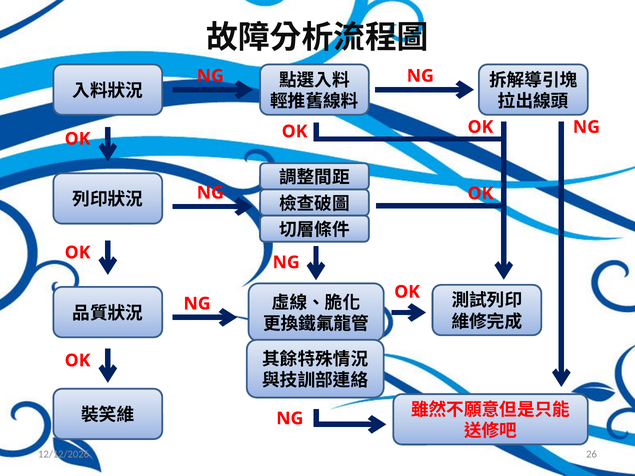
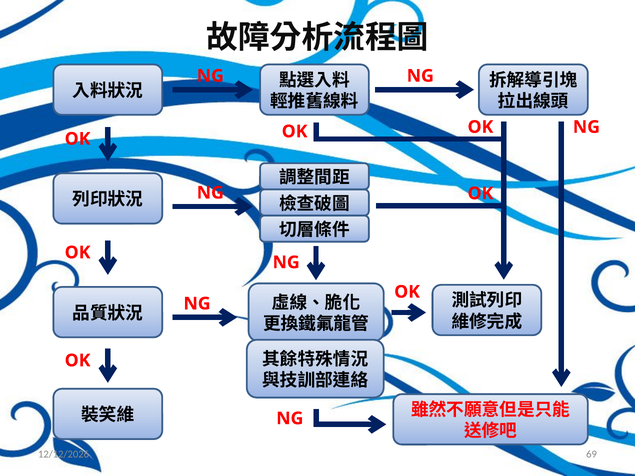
26: 26 -> 69
